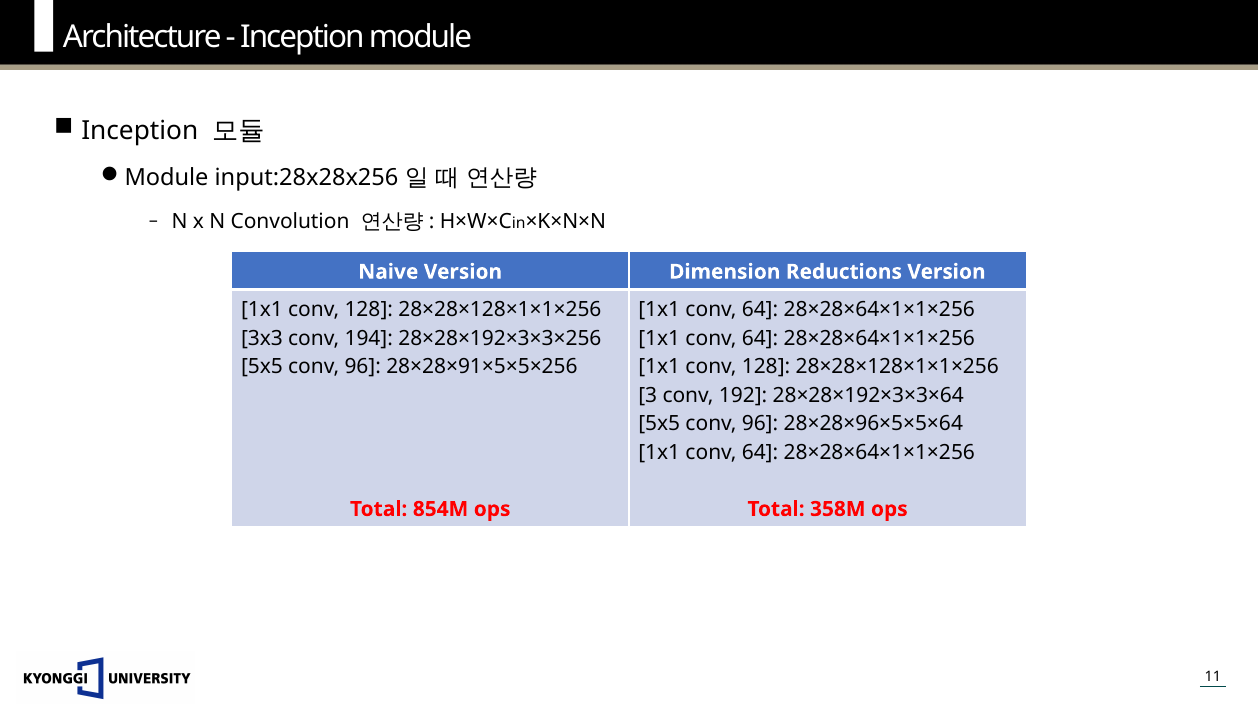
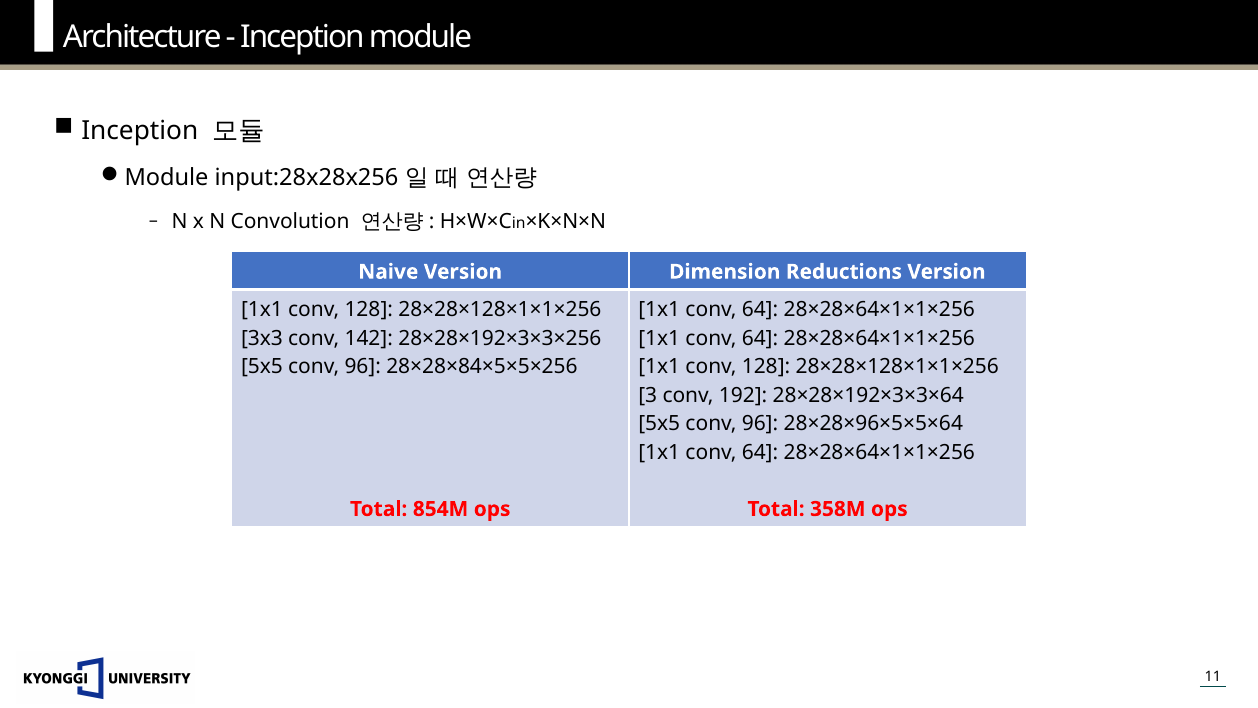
194: 194 -> 142
28×28×91×5×5×256: 28×28×91×5×5×256 -> 28×28×84×5×5×256
